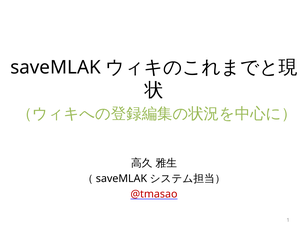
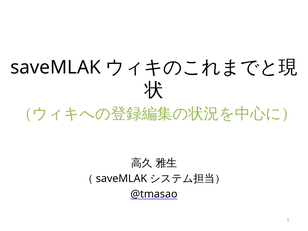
@tmasao colour: red -> black
